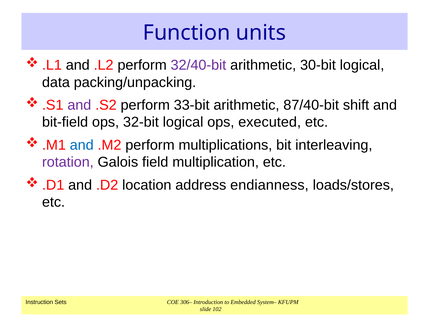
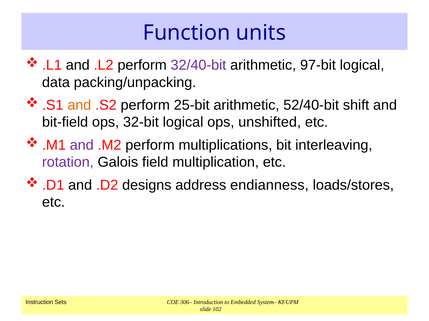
30-bit: 30-bit -> 97-bit
and at (79, 105) colour: purple -> orange
33-bit: 33-bit -> 25-bit
87/40-bit: 87/40-bit -> 52/40-bit
executed: executed -> unshifted
and at (82, 145) colour: blue -> purple
location: location -> designs
